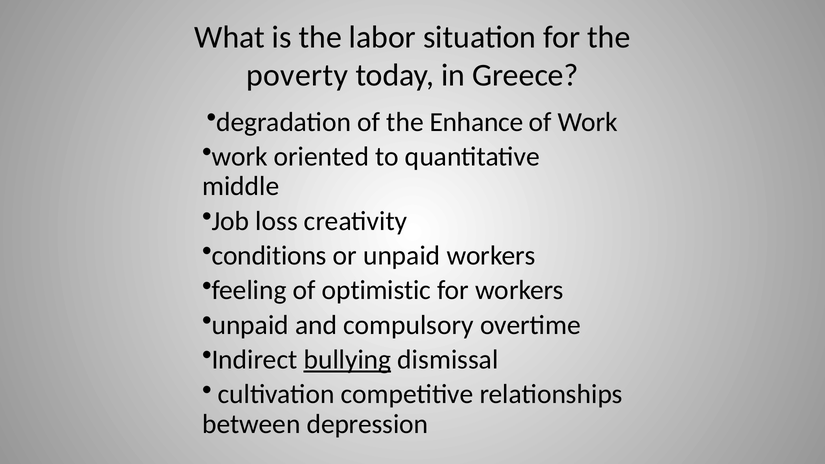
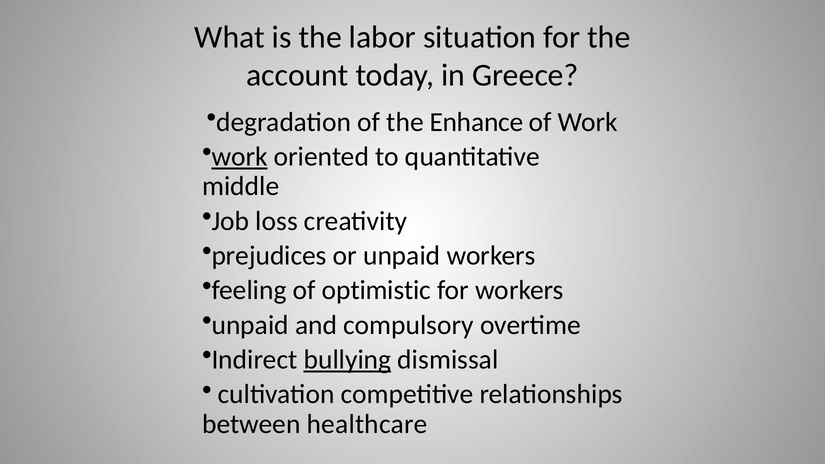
poverty: poverty -> account
work at (240, 157) underline: none -> present
conditions: conditions -> prejudices
depression: depression -> healthcare
